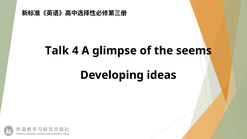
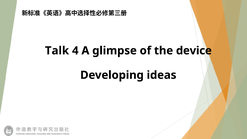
seems: seems -> device
